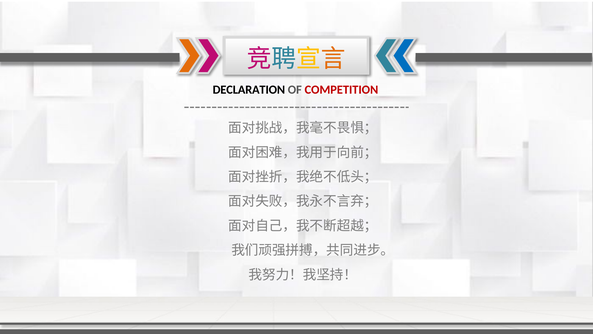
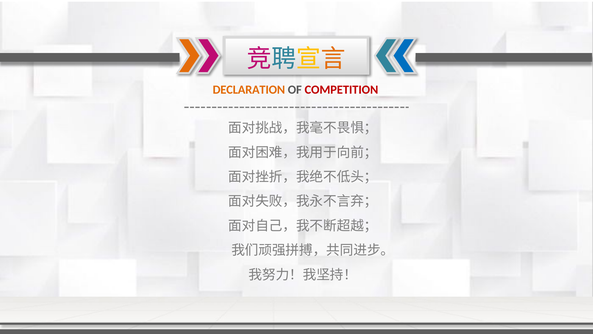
DECLARATION colour: black -> orange
